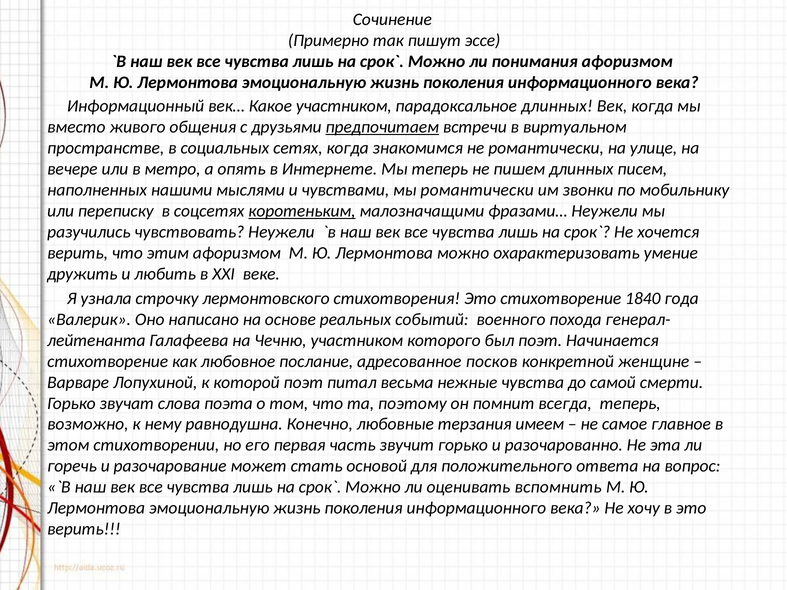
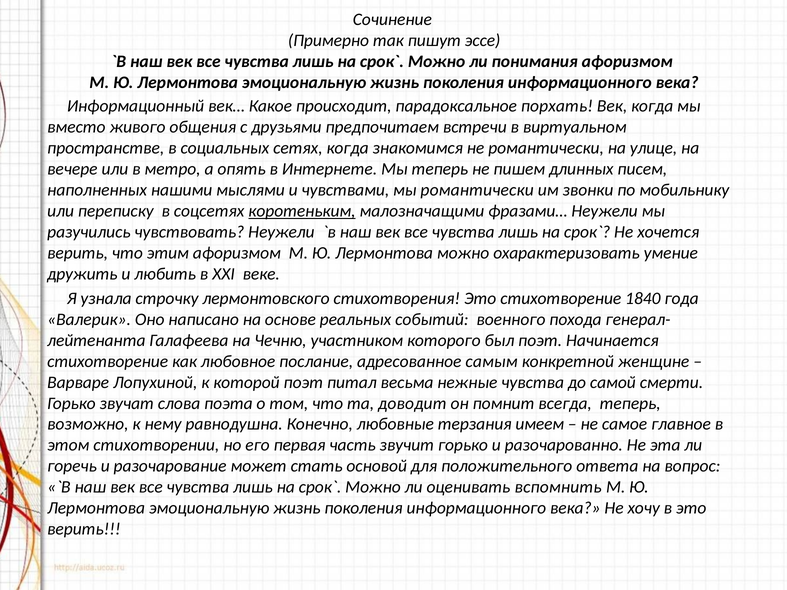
Какое участником: участником -> происходит
парадоксальное длинных: длинных -> порхать
предпочитаем underline: present -> none
посков: посков -> самым
поэтому: поэтому -> доводит
